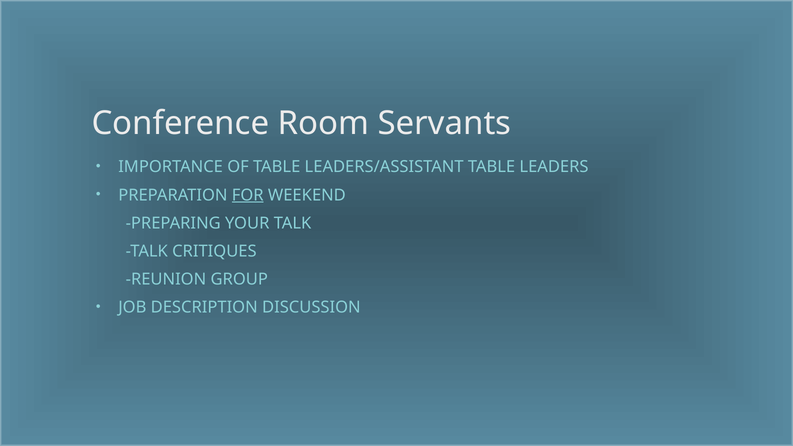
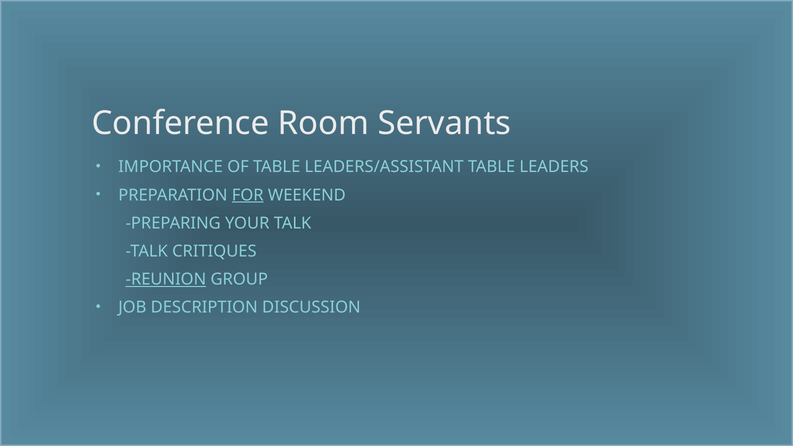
REUNION underline: none -> present
